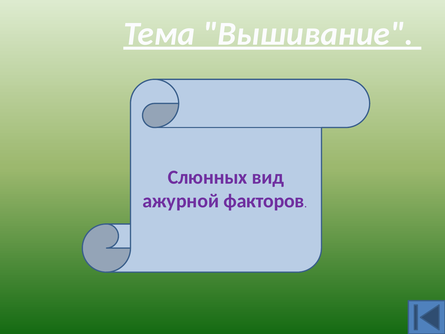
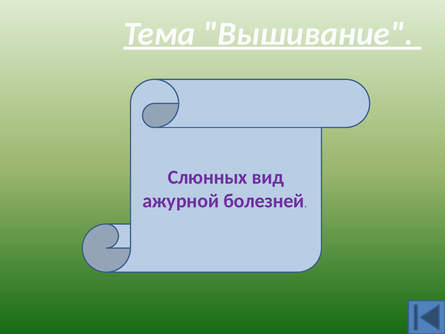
факторов: факторов -> болезней
